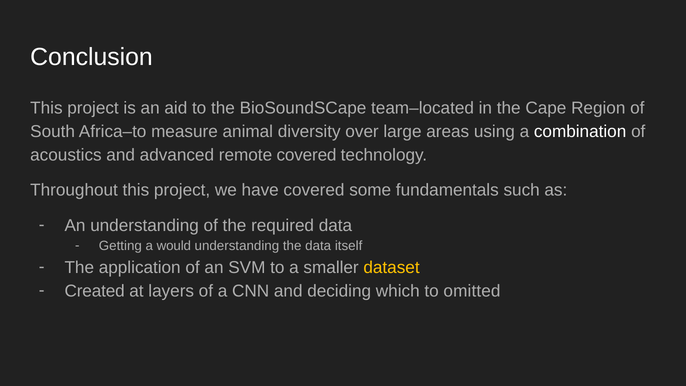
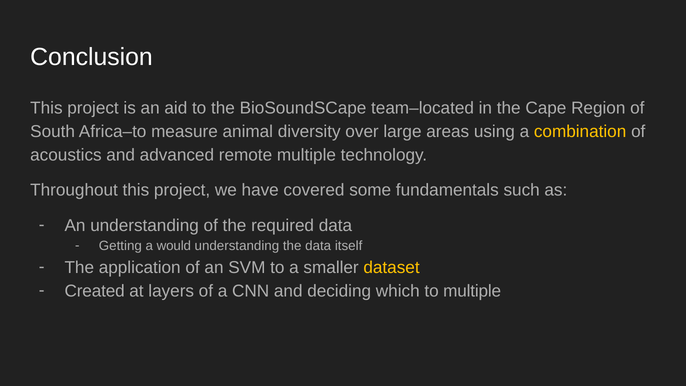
combination colour: white -> yellow
remote covered: covered -> multiple
to omitted: omitted -> multiple
